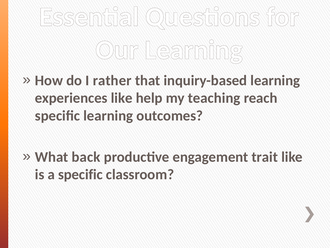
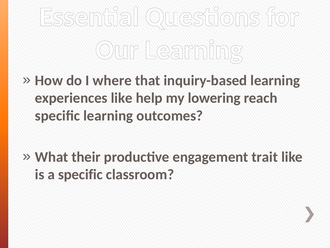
rather: rather -> where
teaching: teaching -> lowering
back: back -> their
